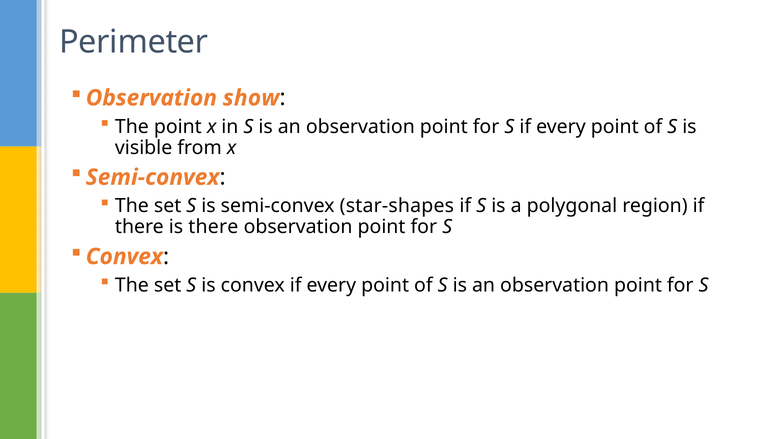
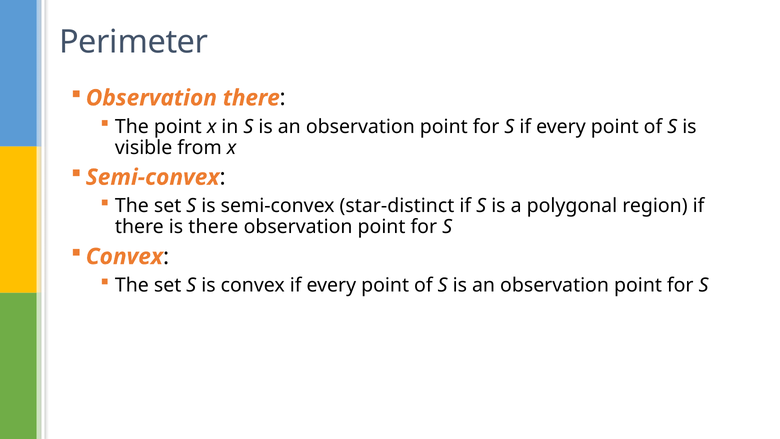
Observation show: show -> there
star-shapes: star-shapes -> star-distinct
